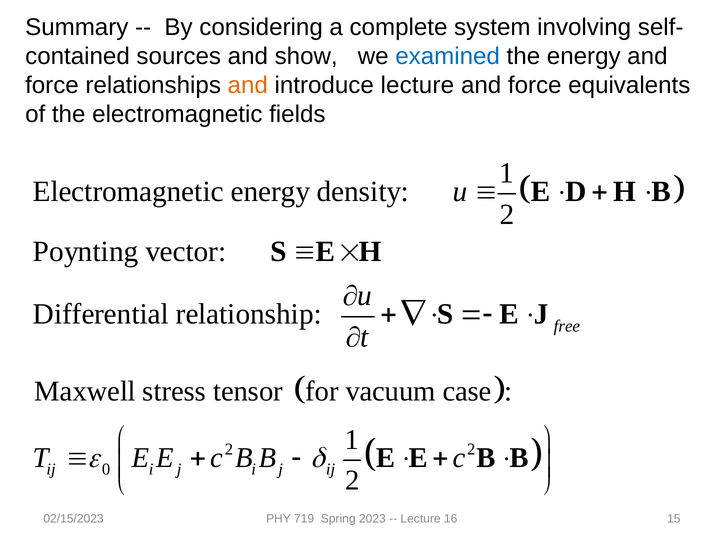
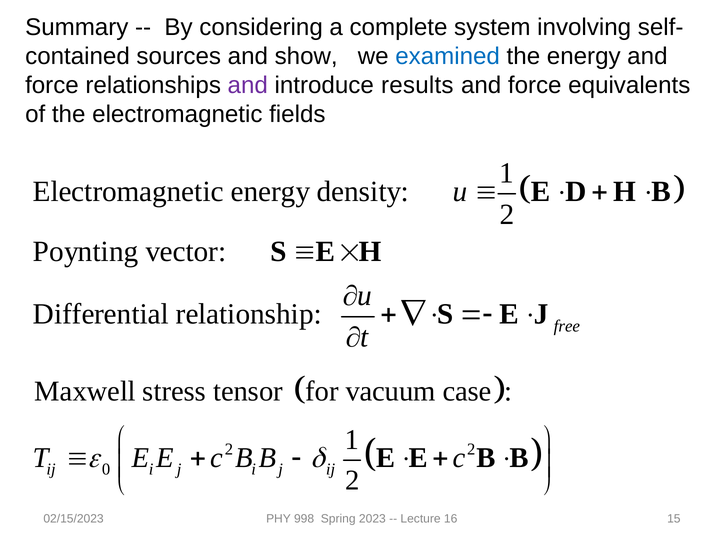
and at (248, 85) colour: orange -> purple
introduce lecture: lecture -> results
719: 719 -> 998
